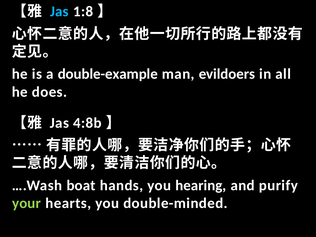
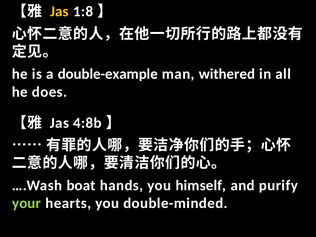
Jas at (59, 12) colour: light blue -> yellow
evildoers: evildoers -> withered
hearing: hearing -> himself
